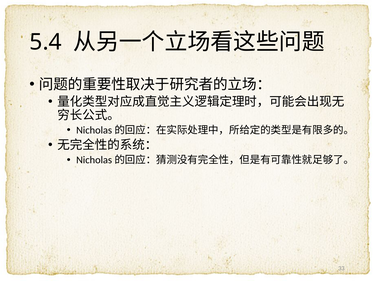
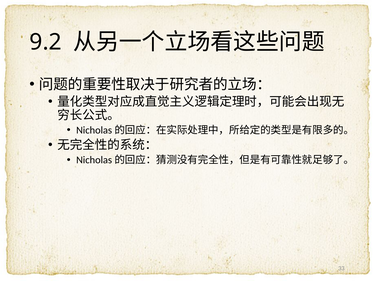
5.4: 5.4 -> 9.2
